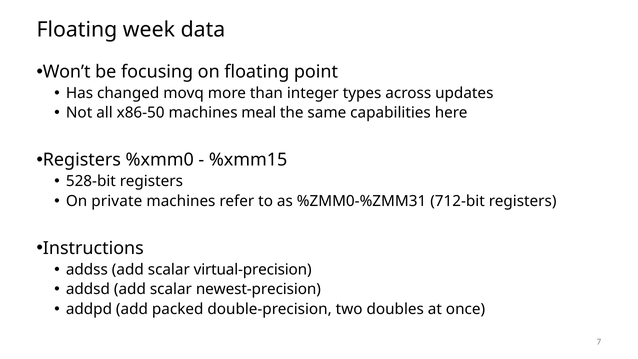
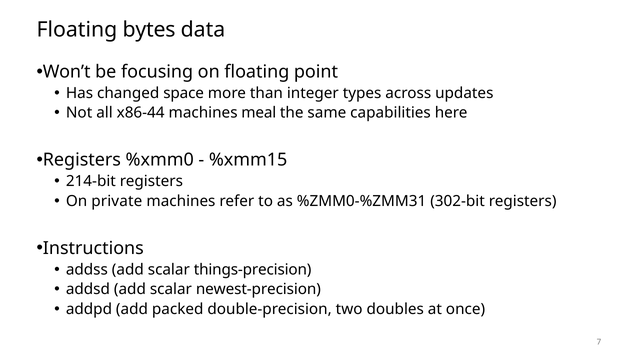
week: week -> bytes
movq: movq -> space
x86-50: x86-50 -> x86-44
528-bit: 528-bit -> 214-bit
712-bit: 712-bit -> 302-bit
virtual-precision: virtual-precision -> things-precision
